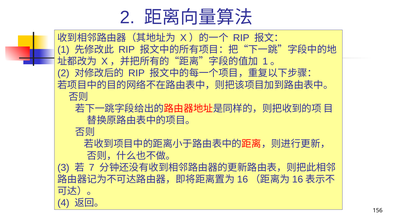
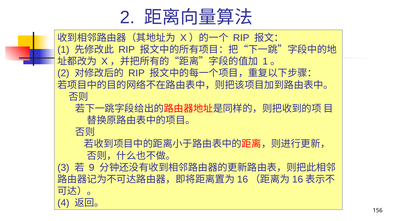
7: 7 -> 9
